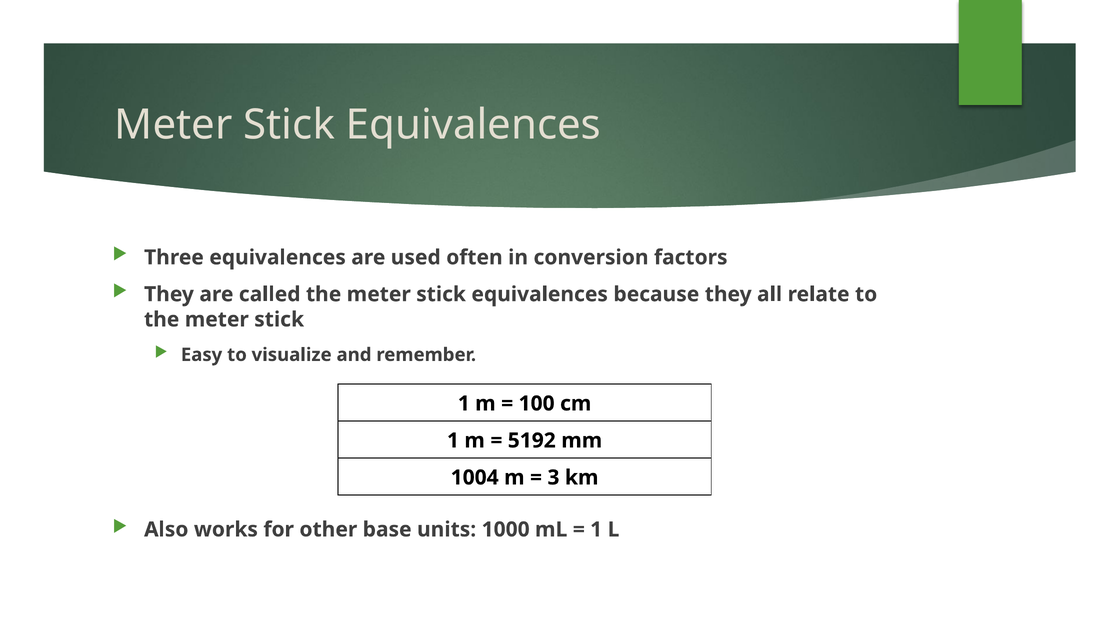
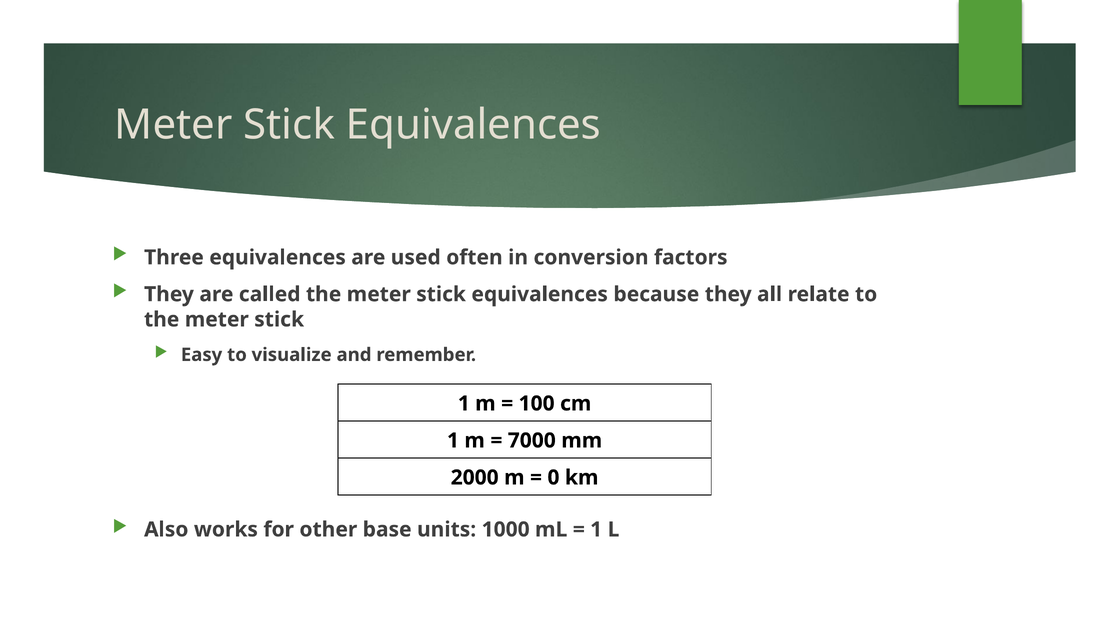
5192: 5192 -> 7000
1004: 1004 -> 2000
3: 3 -> 0
